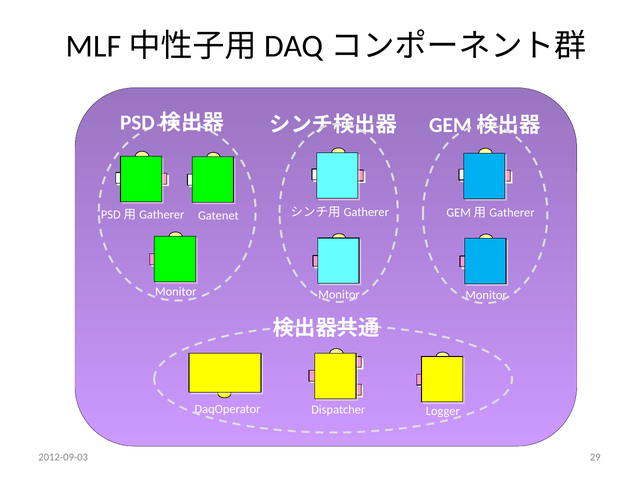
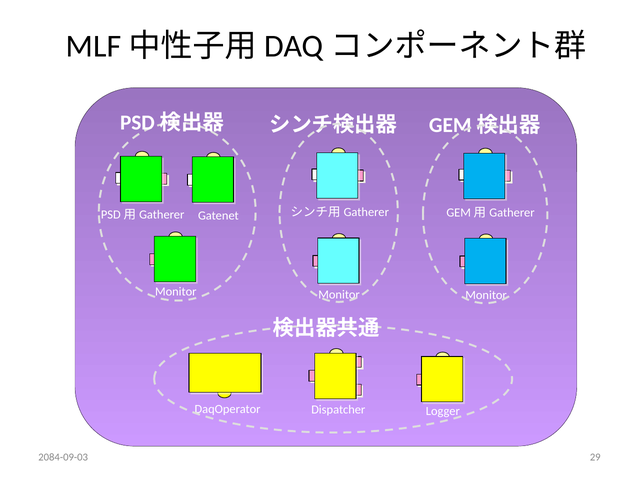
2012-09-03: 2012-09-03 -> 2084-09-03
